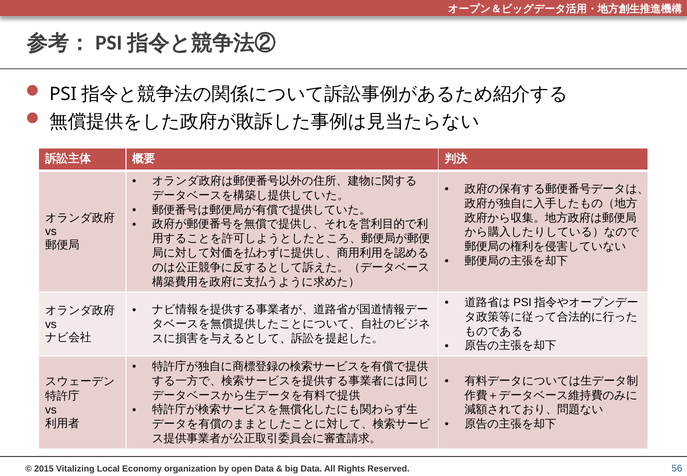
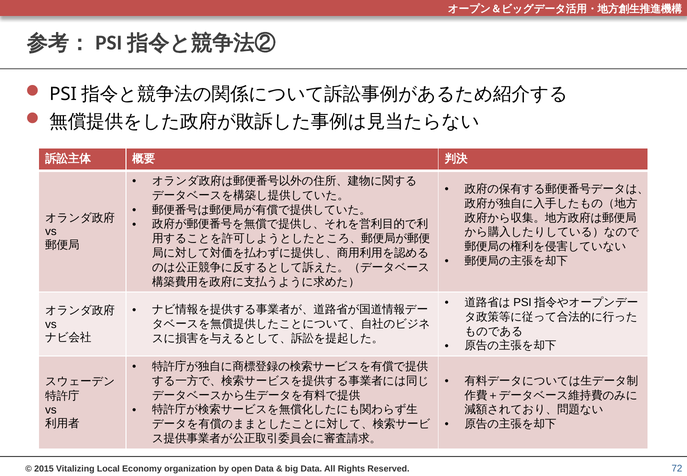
56: 56 -> 72
